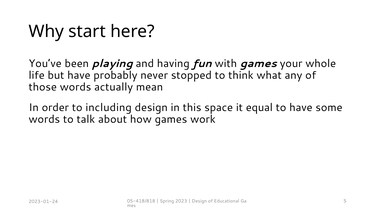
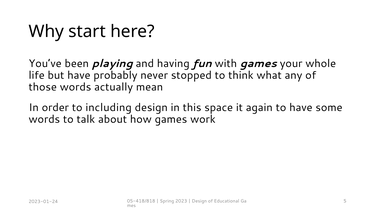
equal: equal -> again
